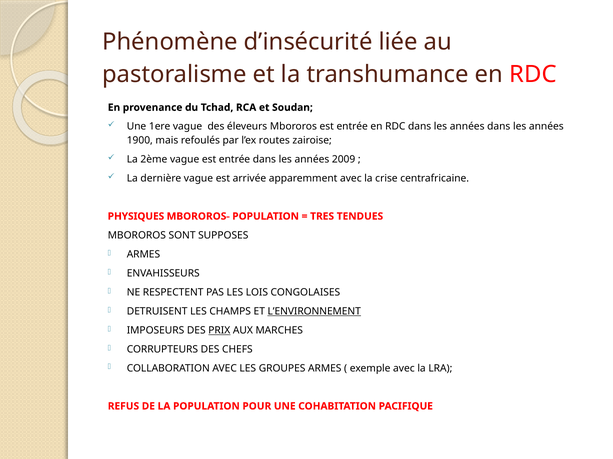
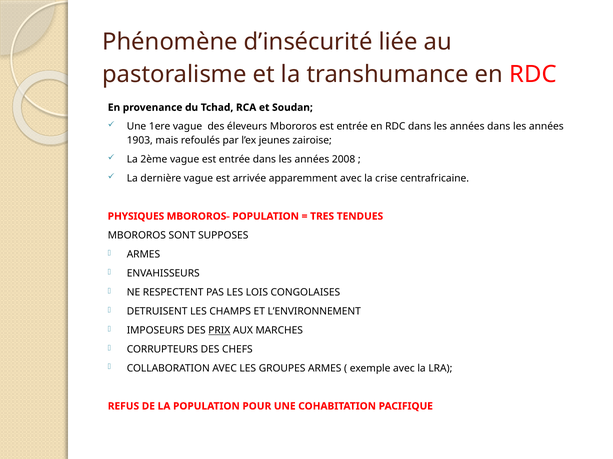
1900: 1900 -> 1903
routes: routes -> jeunes
2009: 2009 -> 2008
L’ENVIRONNEMENT underline: present -> none
